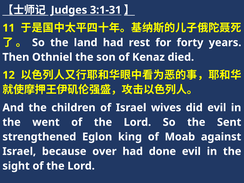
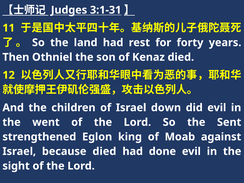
wives: wives -> down
because over: over -> died
